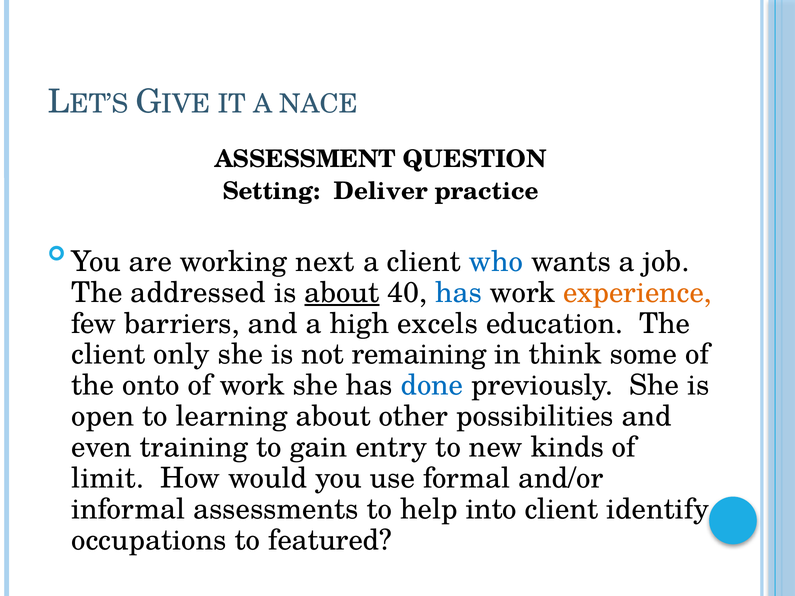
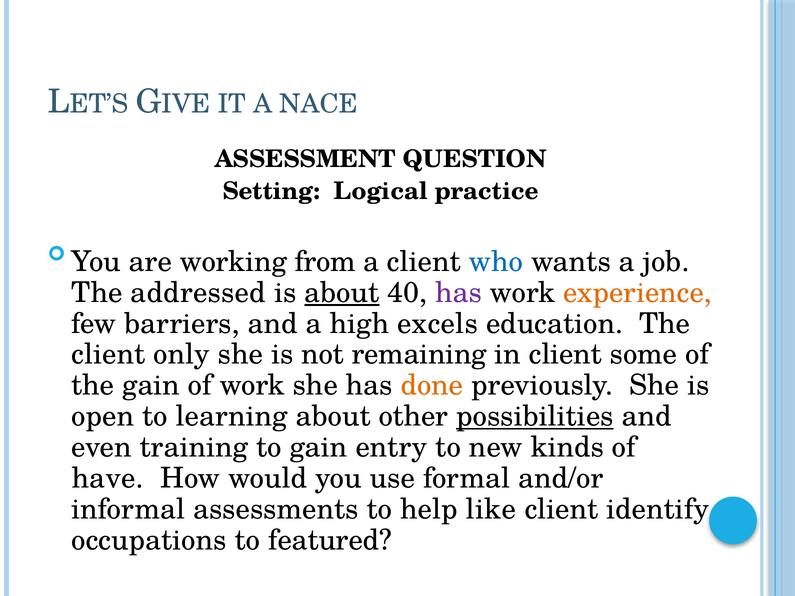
Deliver: Deliver -> Logical
next: next -> from
has at (459, 293) colour: blue -> purple
in think: think -> client
the onto: onto -> gain
done colour: blue -> orange
possibilities underline: none -> present
limit: limit -> have
into: into -> like
